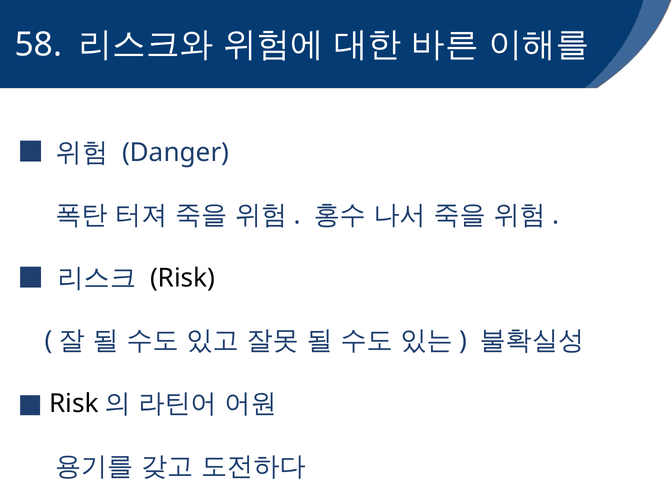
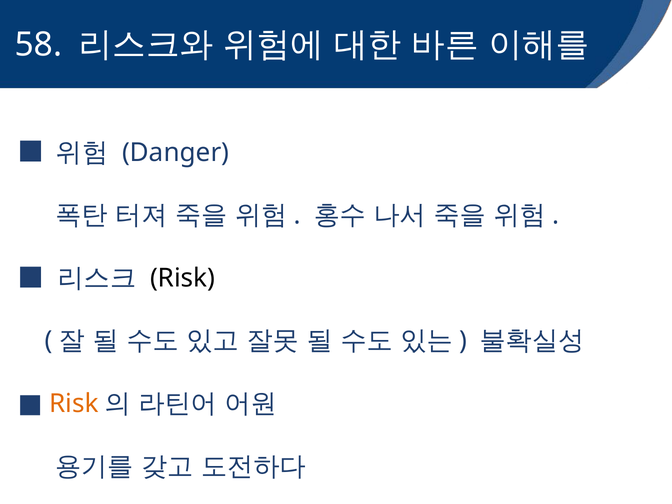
Risk at (74, 404) colour: black -> orange
